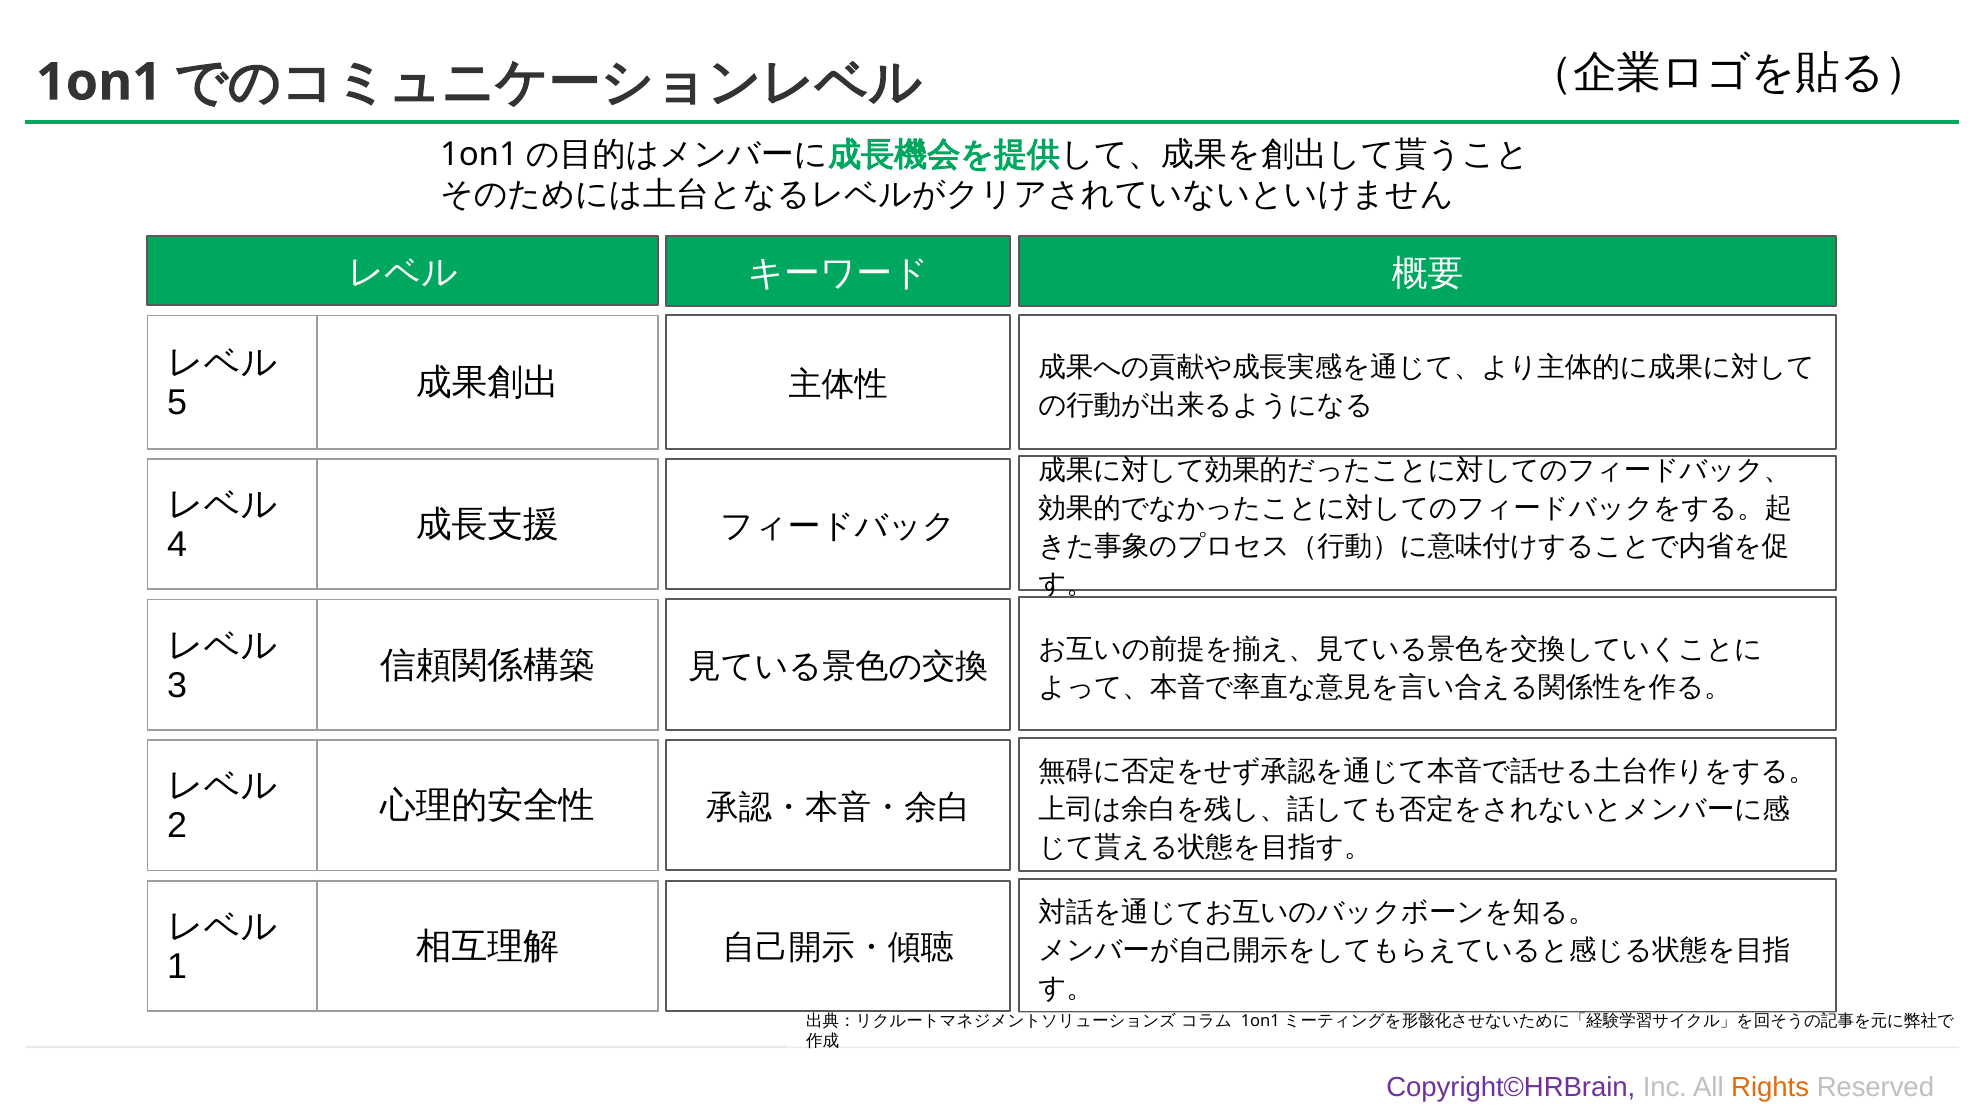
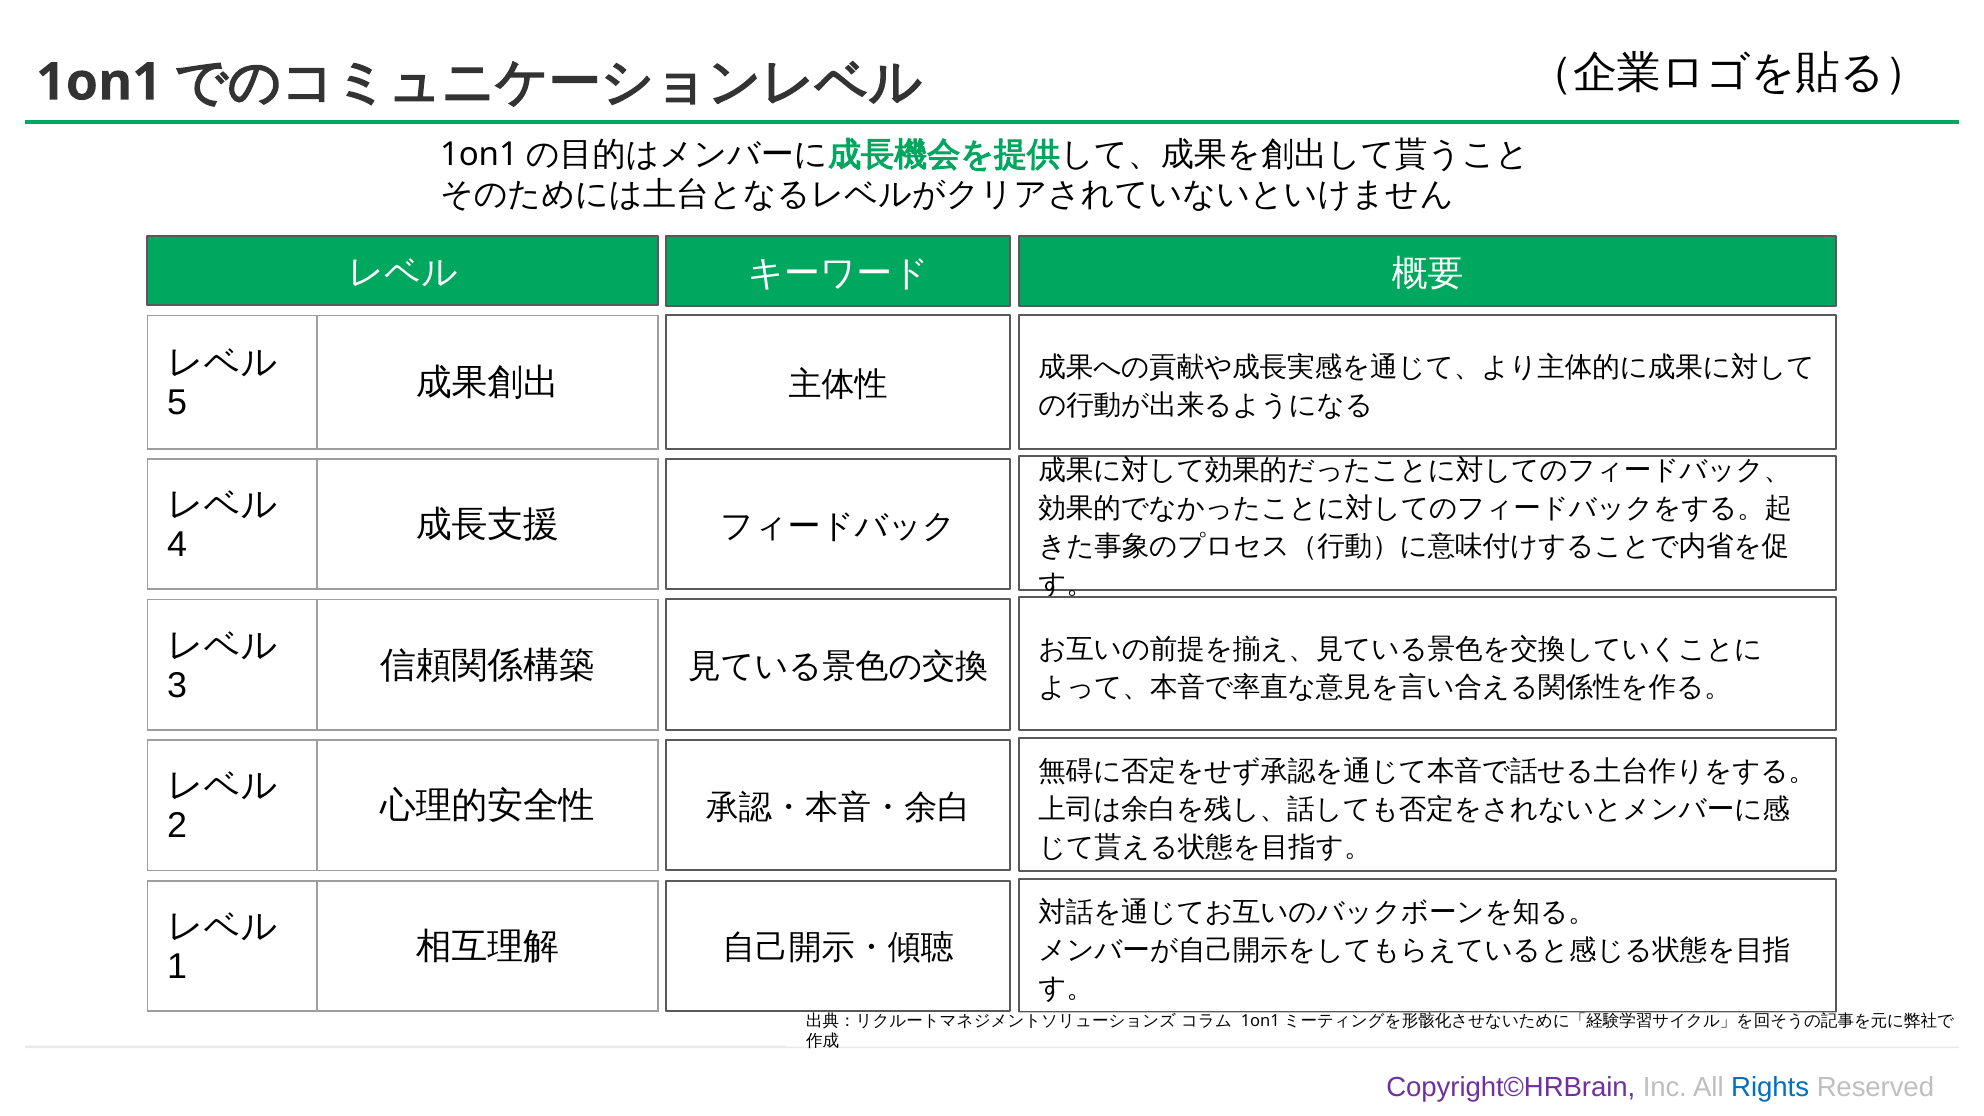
Rights colour: orange -> blue
